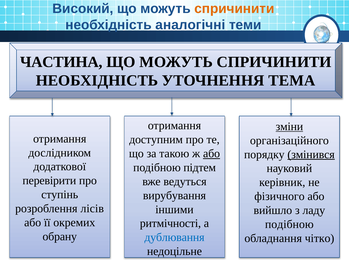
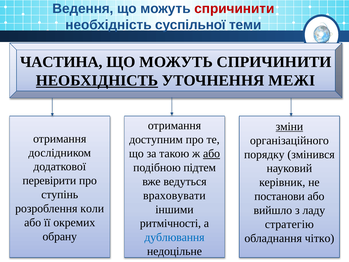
Високий: Високий -> Ведення
спричинити at (234, 9) colour: orange -> red
аналогічні: аналогічні -> суспільної
НЕОБХІДНІСТЬ at (97, 81) underline: none -> present
ТЕМА: ТЕМА -> МЕЖІ
змінився underline: present -> none
вирубування: вирубування -> враховувати
фізичного: фізичного -> постанови
лісів: лісів -> коли
подібною at (289, 224): подібною -> стратегію
